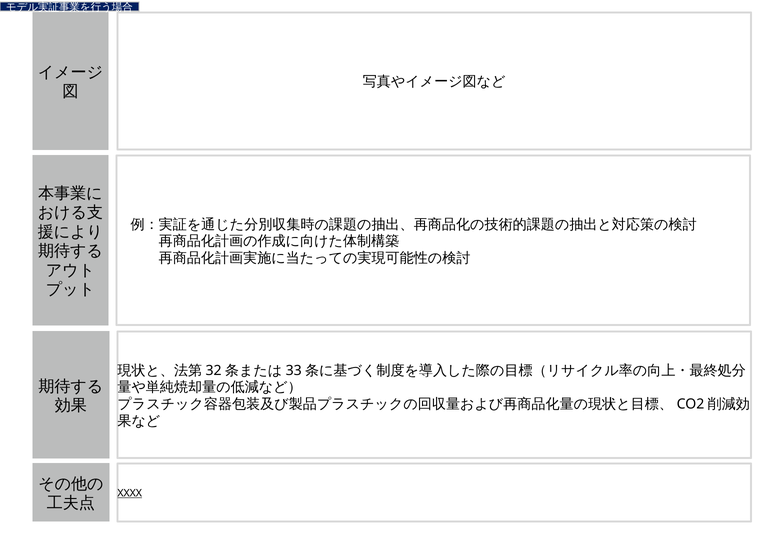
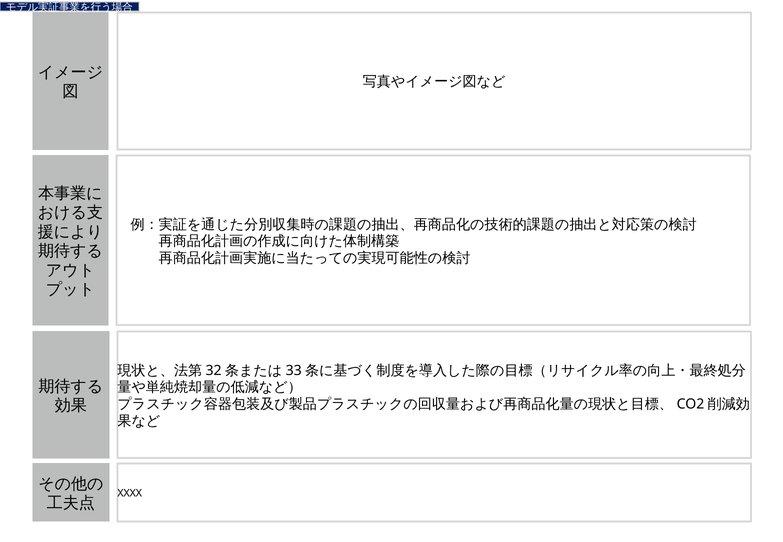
XXXX underline: present -> none
